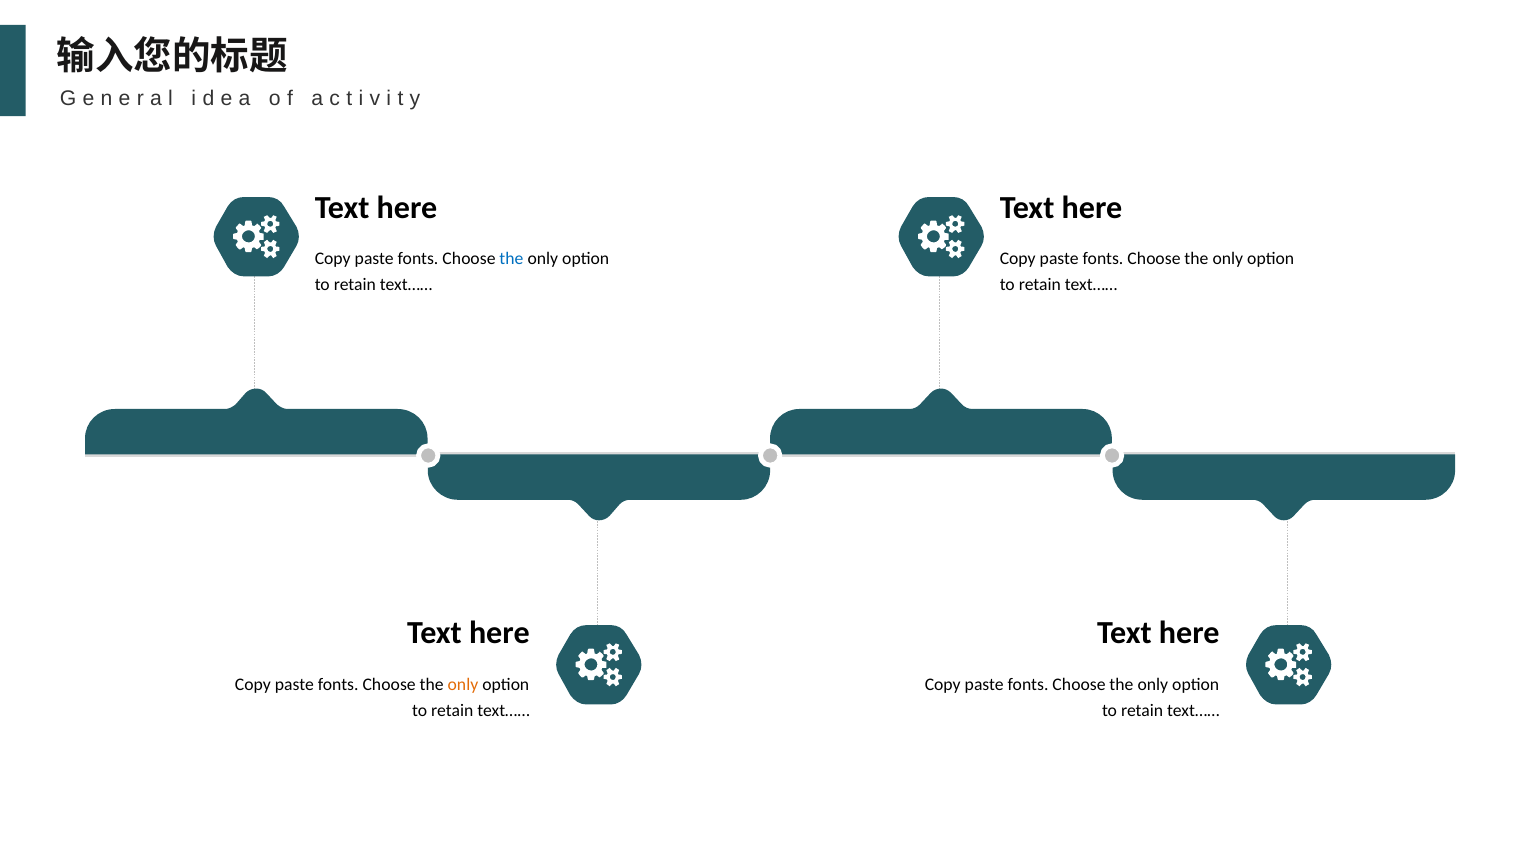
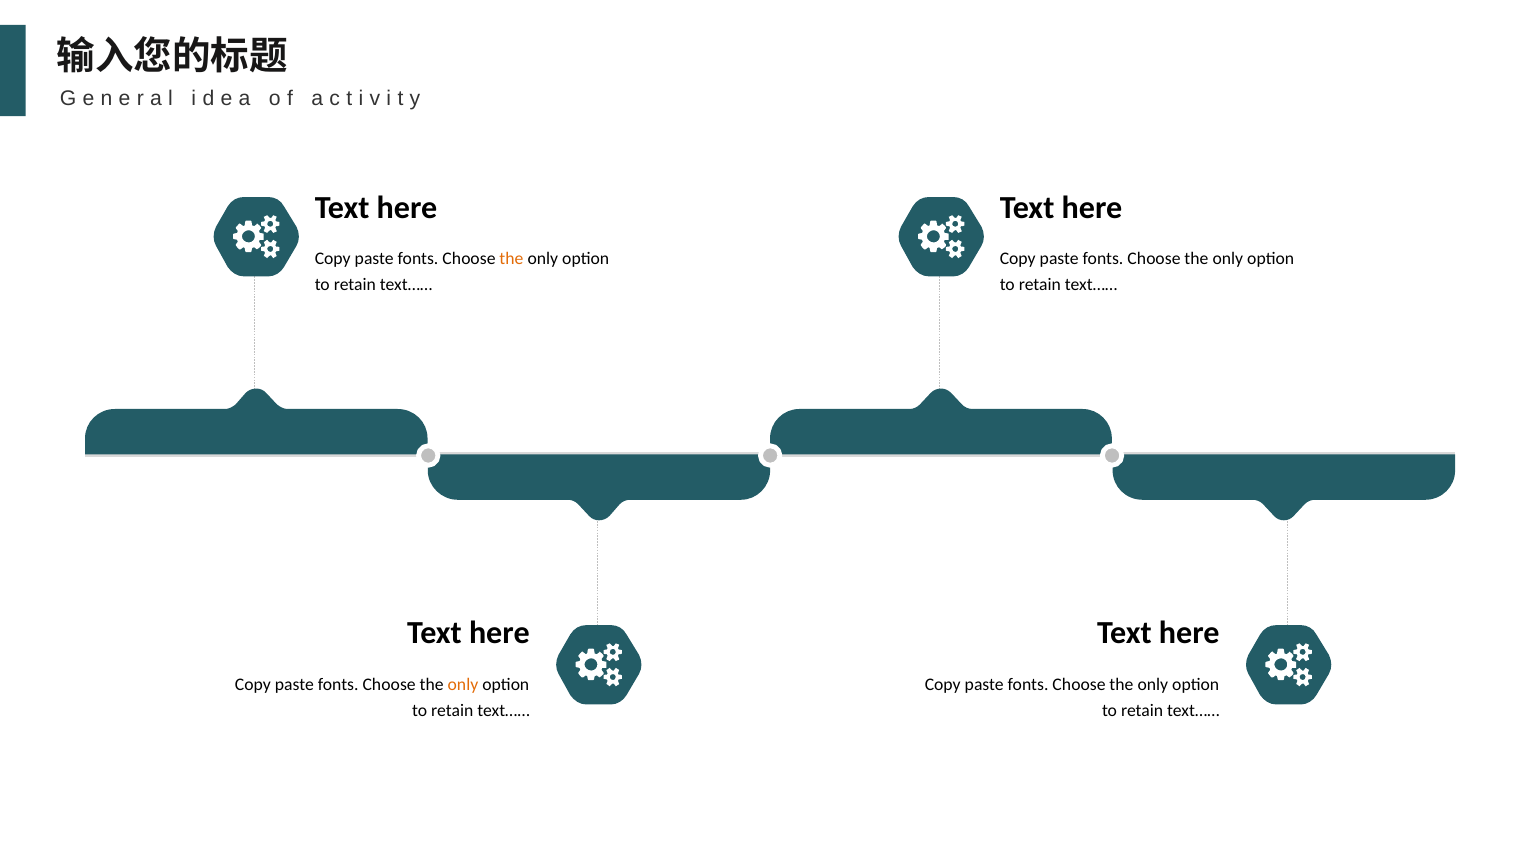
the at (511, 259) colour: blue -> orange
